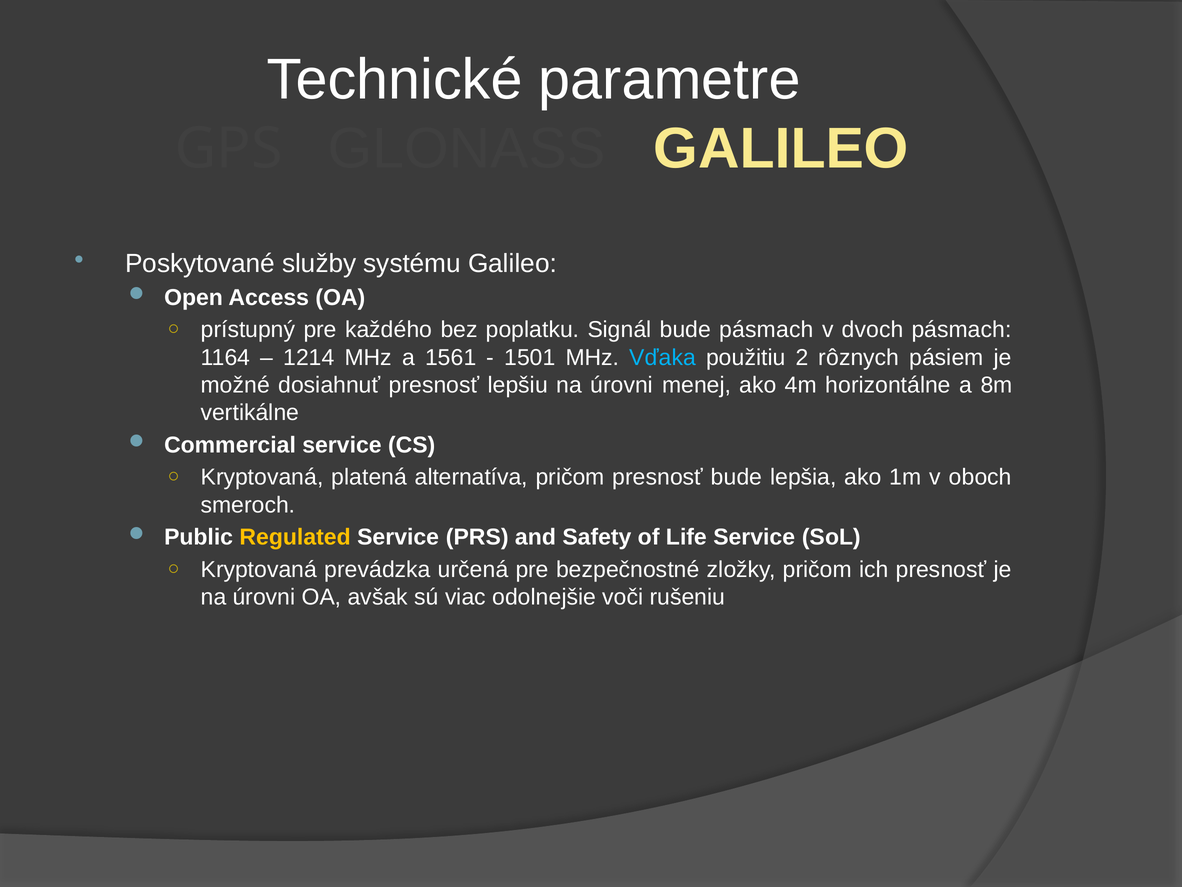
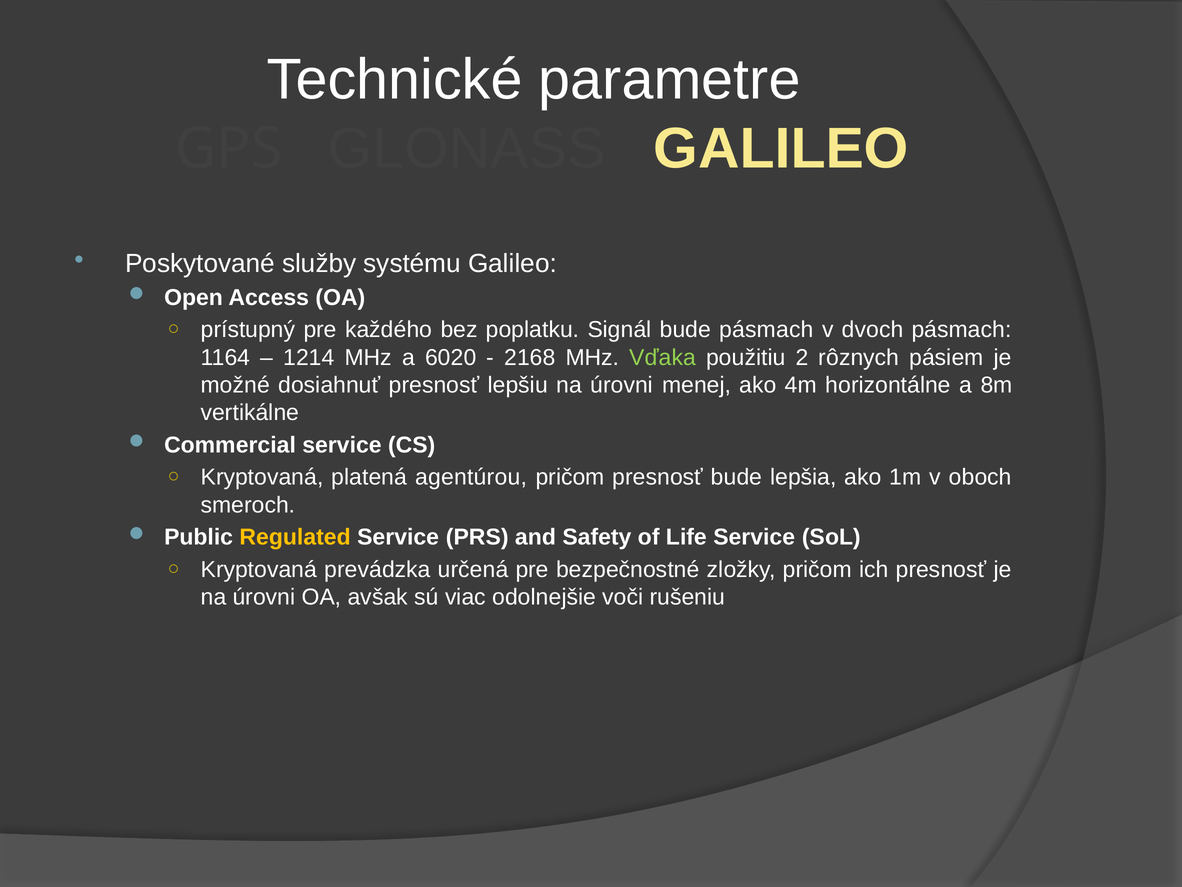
1561: 1561 -> 6020
1501: 1501 -> 2168
Vďaka colour: light blue -> light green
alternatíva: alternatíva -> agentúrou
